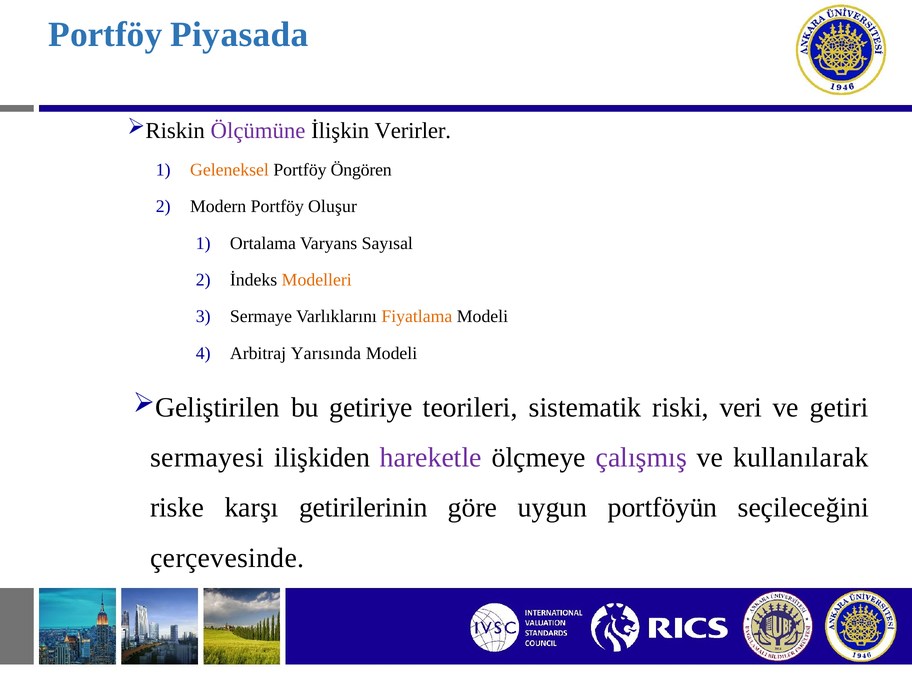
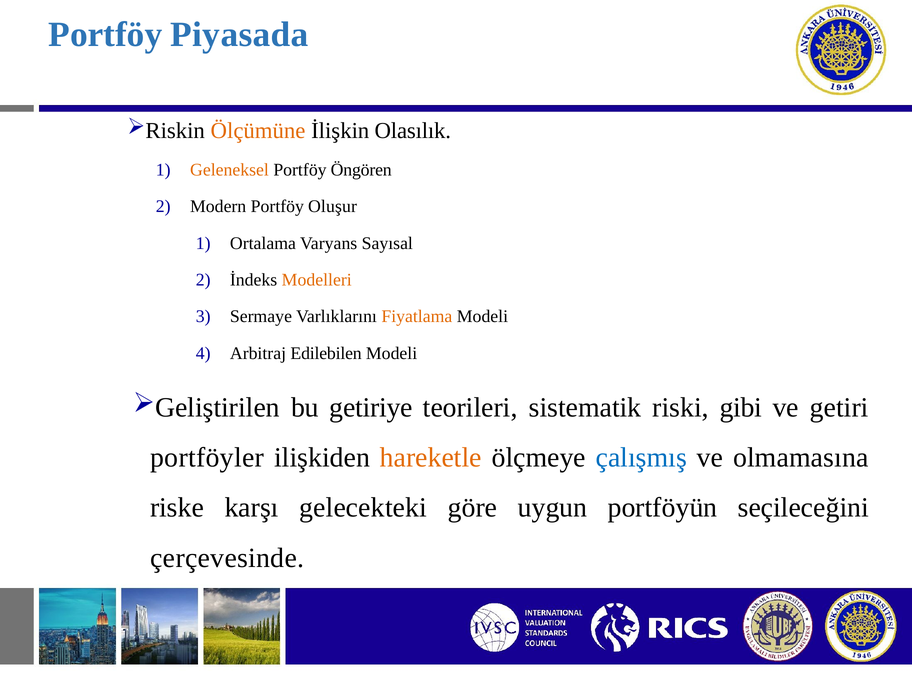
Ölçümüne colour: purple -> orange
Verirler: Verirler -> Olasılık
Yarısında: Yarısında -> Edilebilen
veri: veri -> gibi
sermayesi: sermayesi -> portföyler
hareketle colour: purple -> orange
çalışmış colour: purple -> blue
kullanılarak: kullanılarak -> olmamasına
getirilerinin: getirilerinin -> gelecekteki
